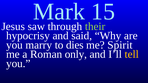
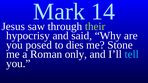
15: 15 -> 14
marry: marry -> posed
Spirit: Spirit -> Stone
tell colour: yellow -> light blue
